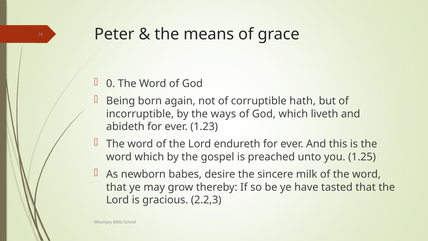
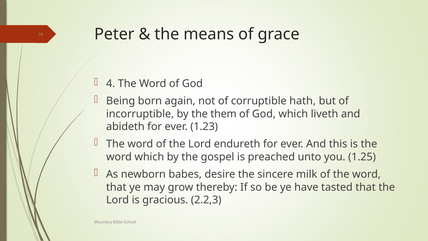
0: 0 -> 4
ways: ways -> them
